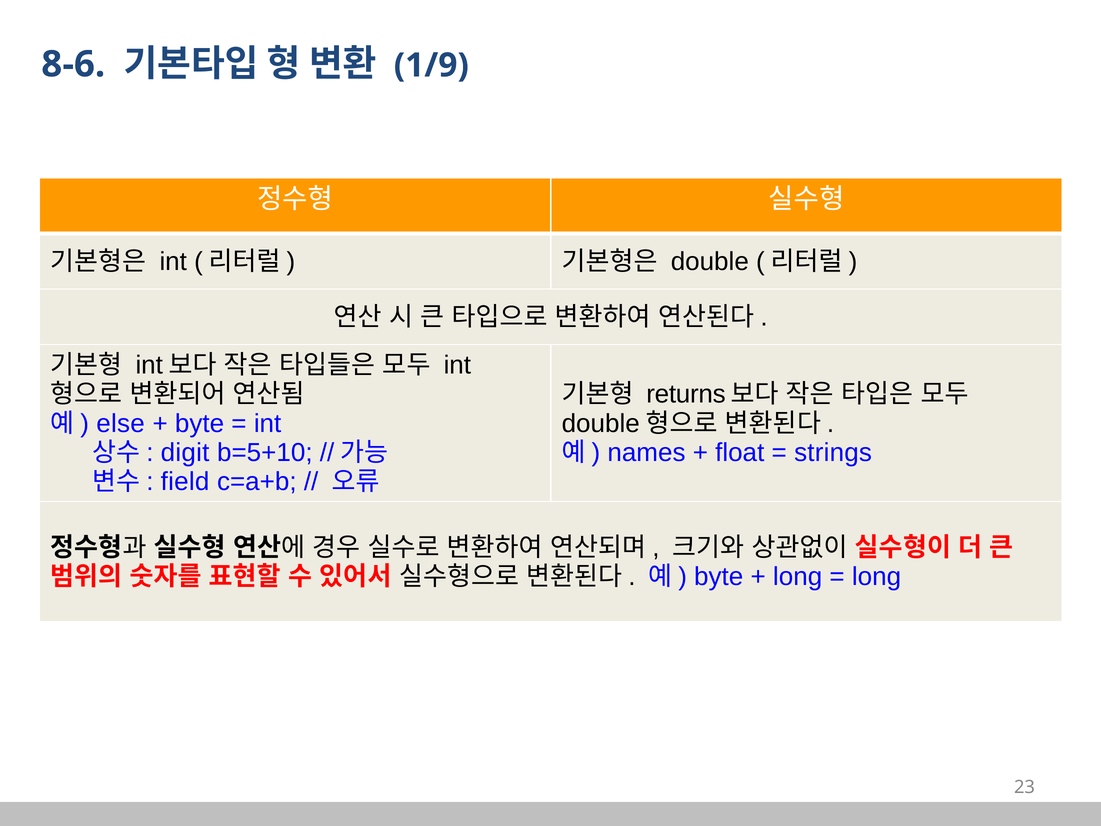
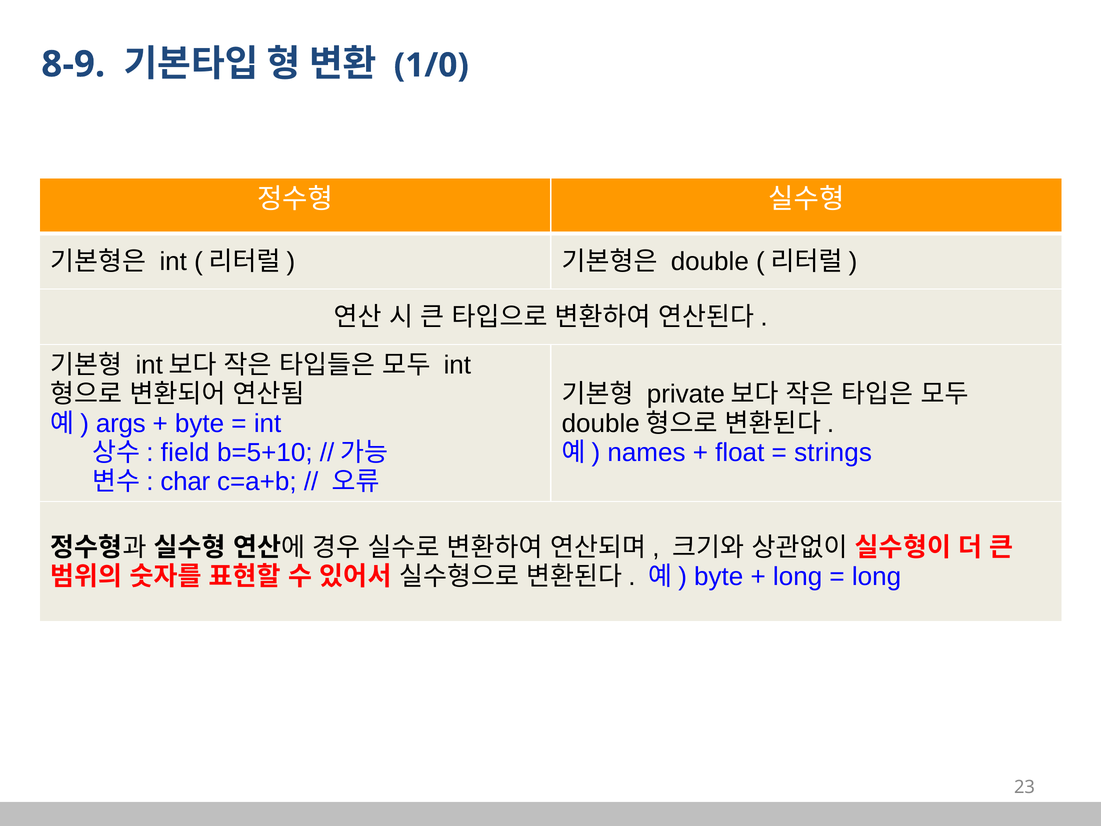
8-6: 8-6 -> 8-9
1/9: 1/9 -> 1/0
returns: returns -> private
else: else -> args
digit: digit -> field
field: field -> char
